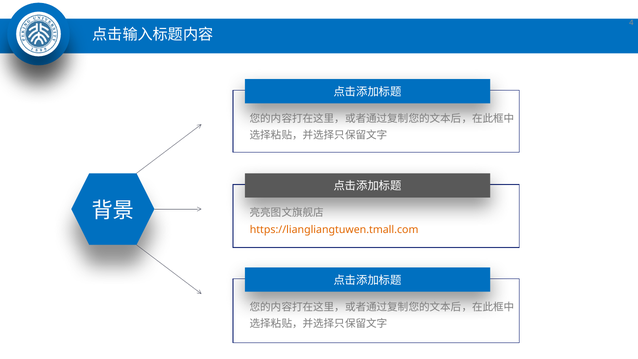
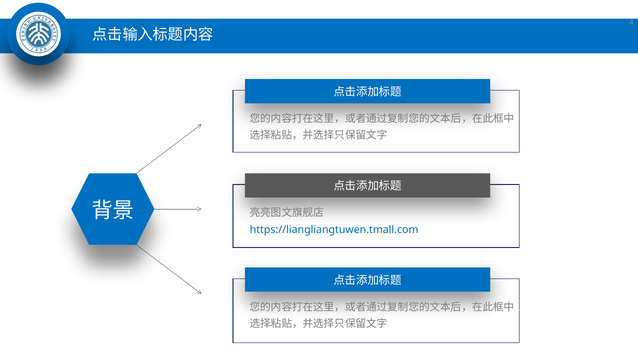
https://liangliangtuwen.tmall.com colour: orange -> blue
